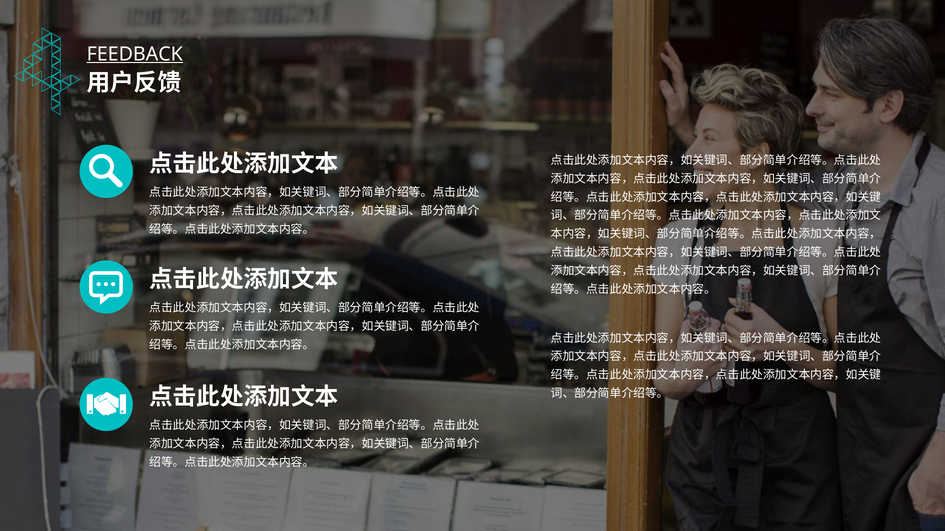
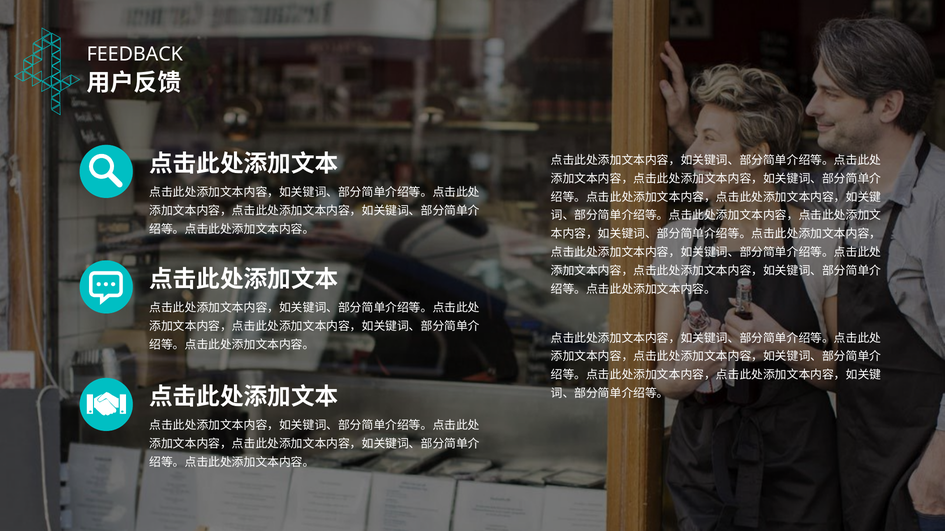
FEEDBACK underline: present -> none
